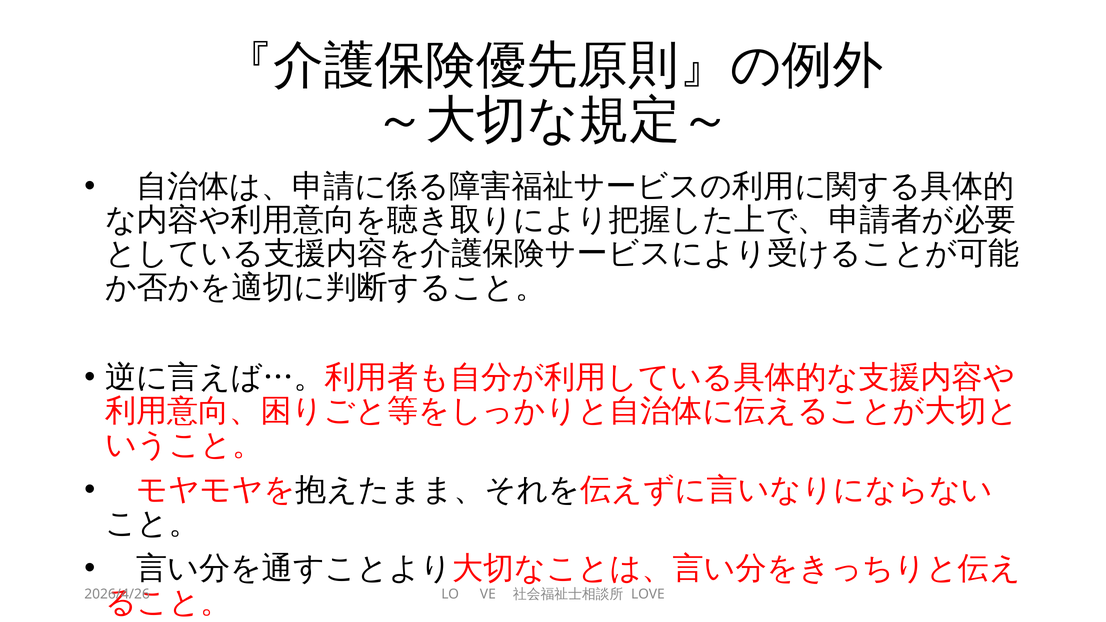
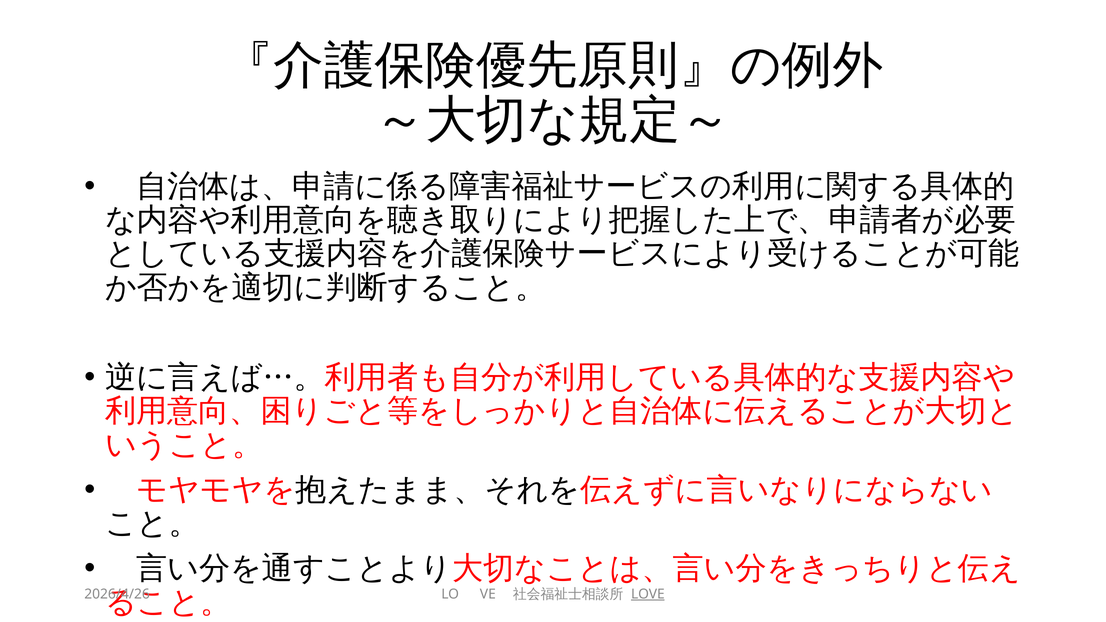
LOVE underline: none -> present
